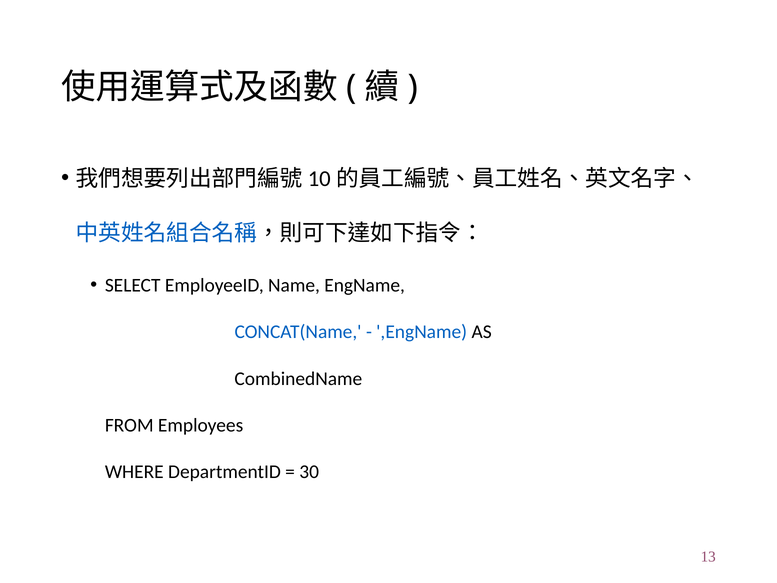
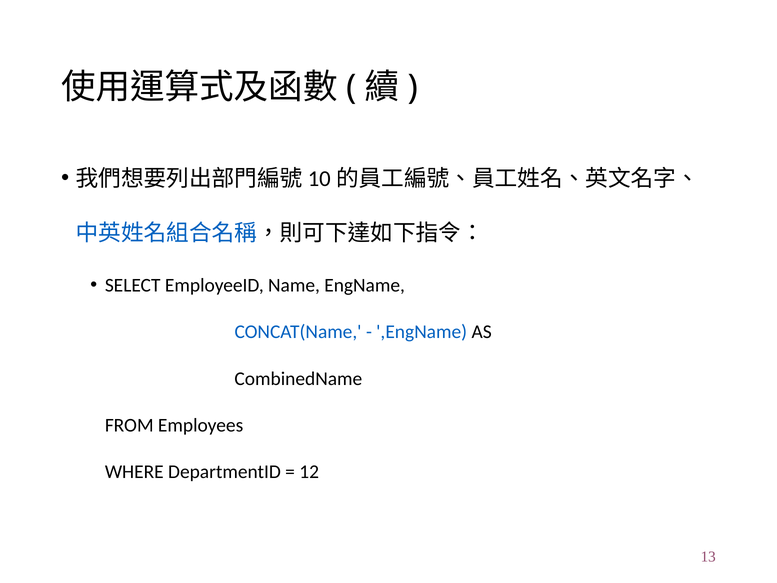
30: 30 -> 12
